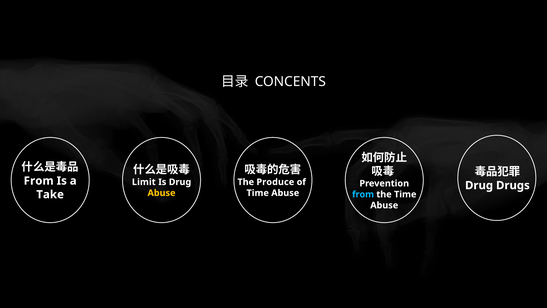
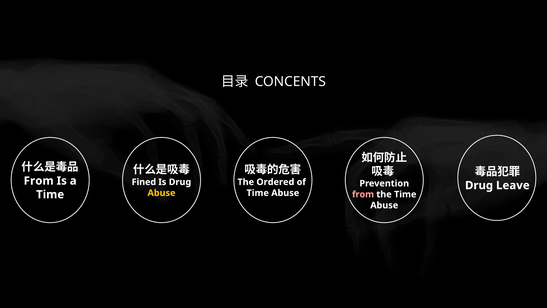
Limit: Limit -> Fined
Produce: Produce -> Ordered
Drugs: Drugs -> Leave
Take at (50, 194): Take -> Time
from at (363, 194) colour: light blue -> pink
